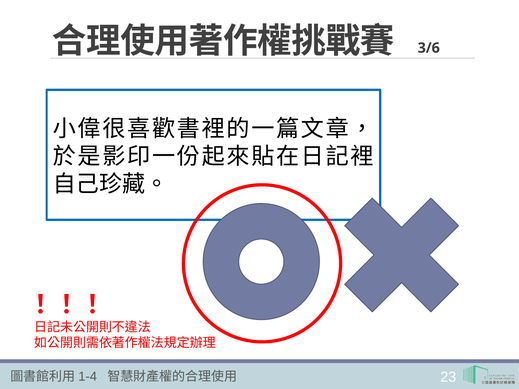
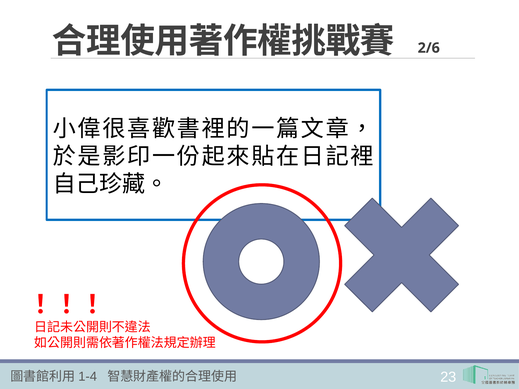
3/6: 3/6 -> 2/6
